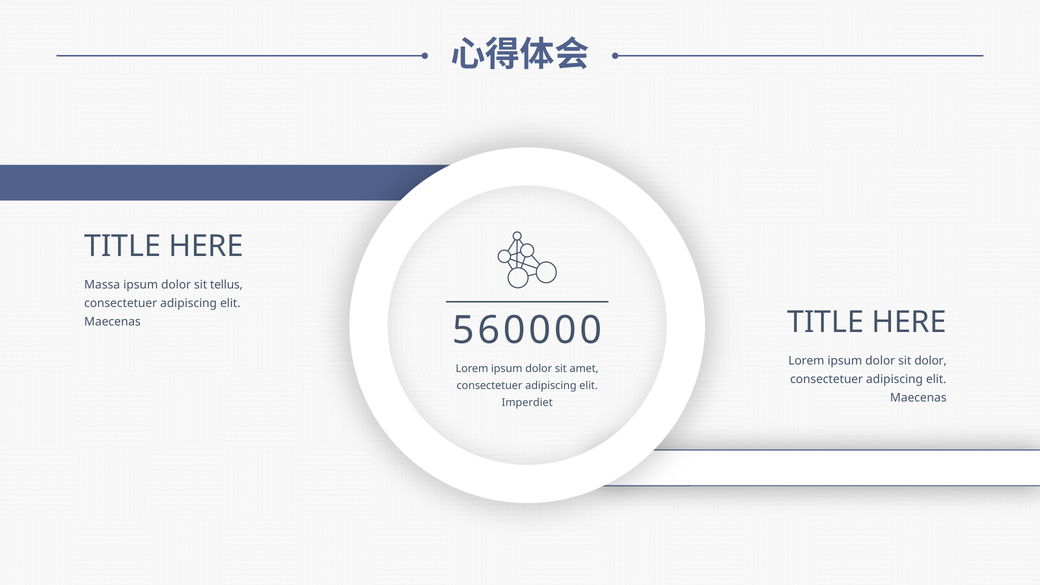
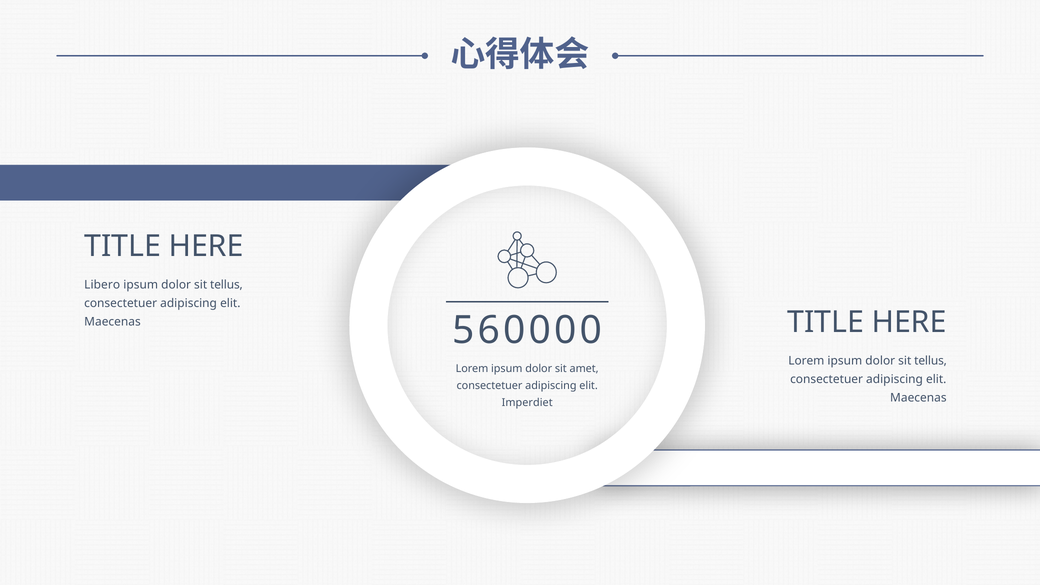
Massa: Massa -> Libero
dolor at (931, 361): dolor -> tellus
